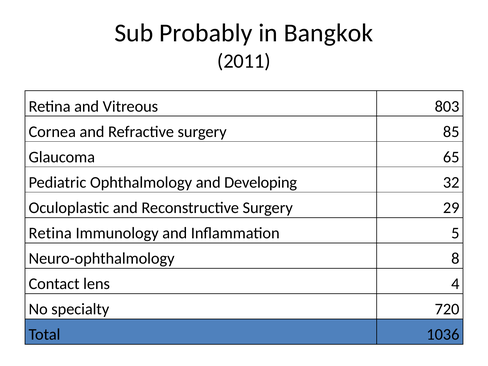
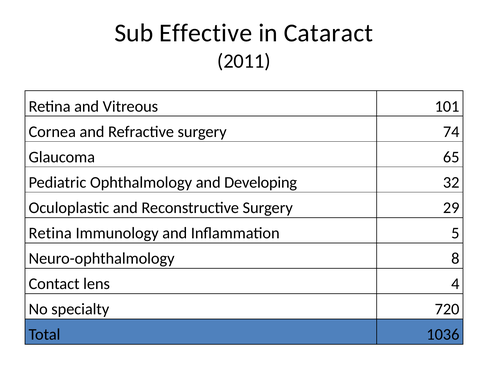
Probably: Probably -> Effective
Bangkok: Bangkok -> Cataract
803: 803 -> 101
85: 85 -> 74
